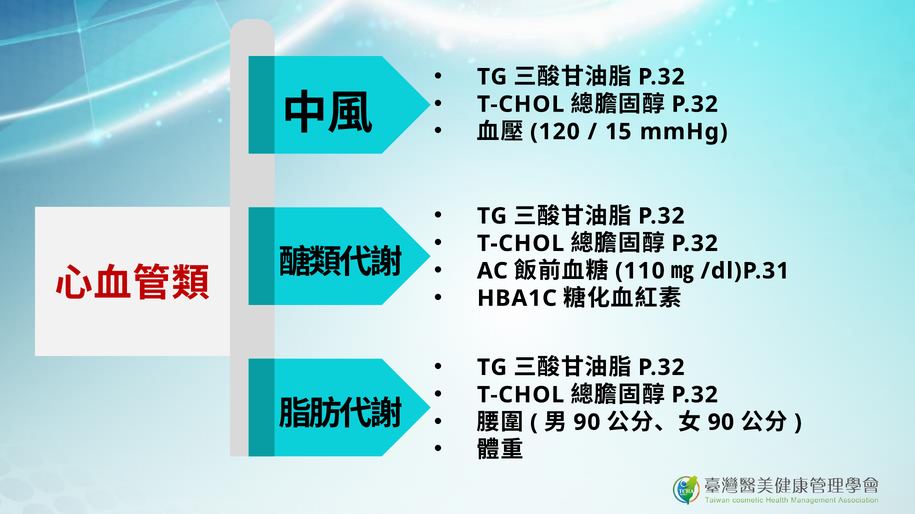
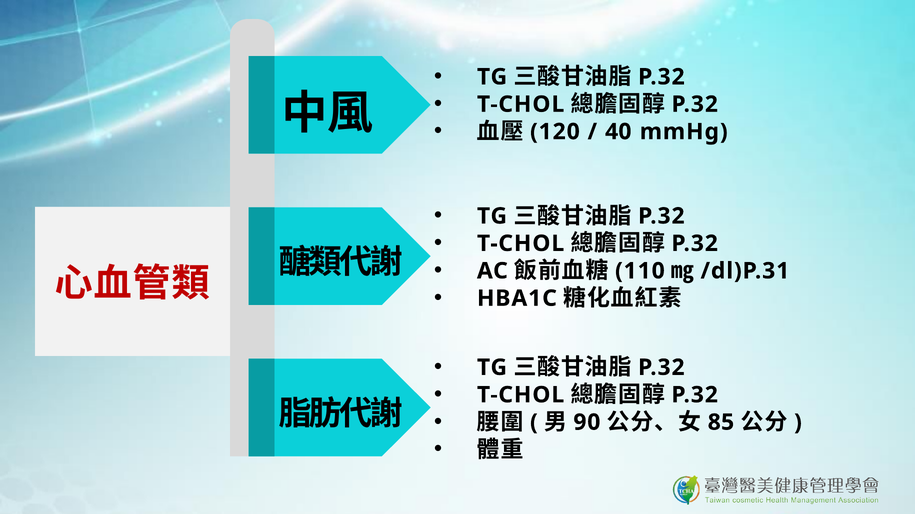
15: 15 -> 40
90 at (721, 423): 90 -> 85
